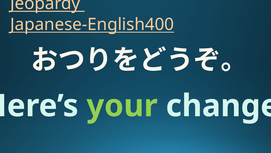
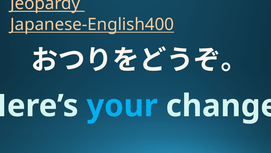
your colour: light green -> light blue
